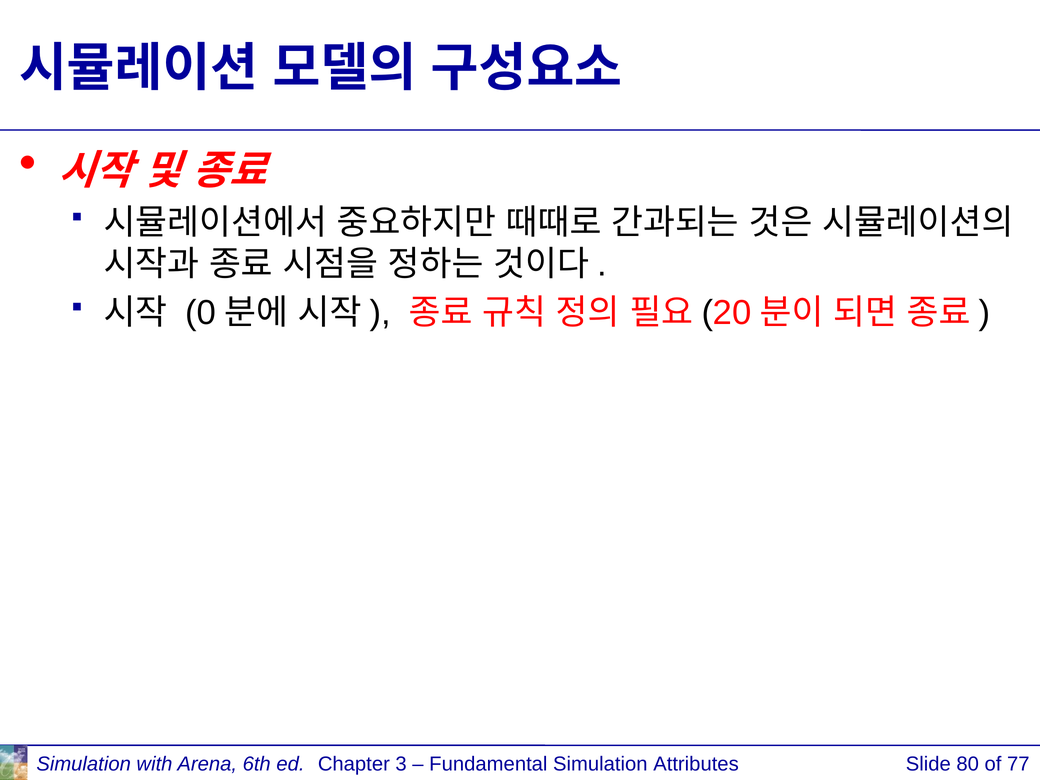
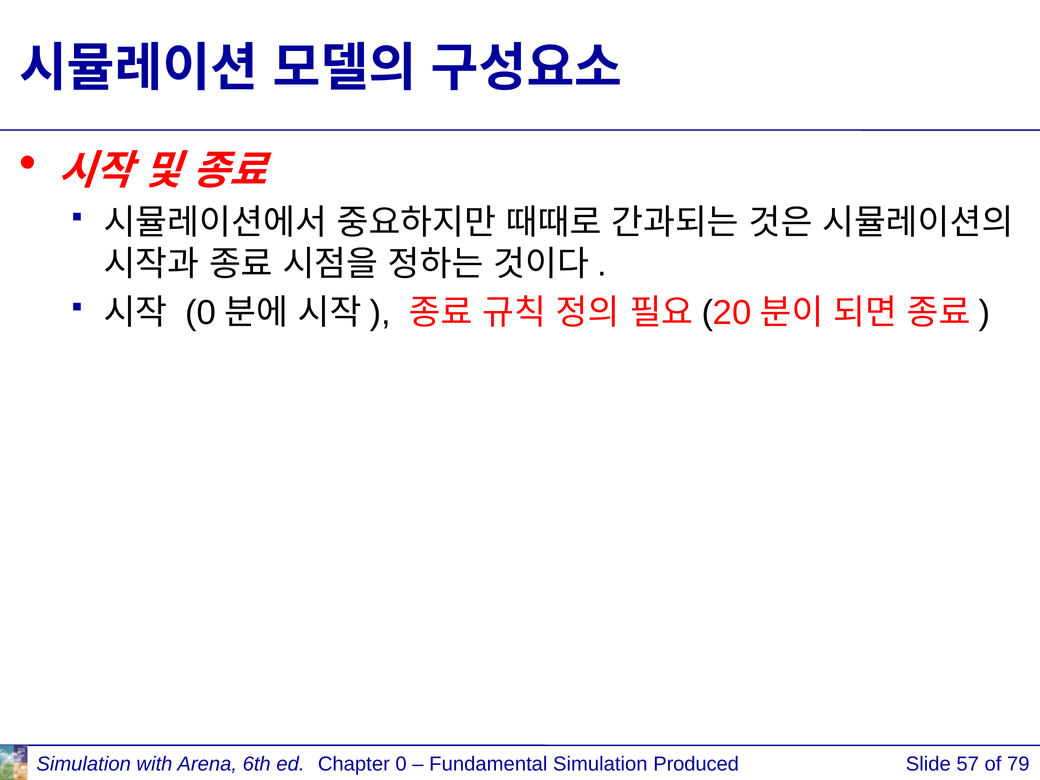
3: 3 -> 0
Attributes: Attributes -> Produced
80: 80 -> 57
77: 77 -> 79
